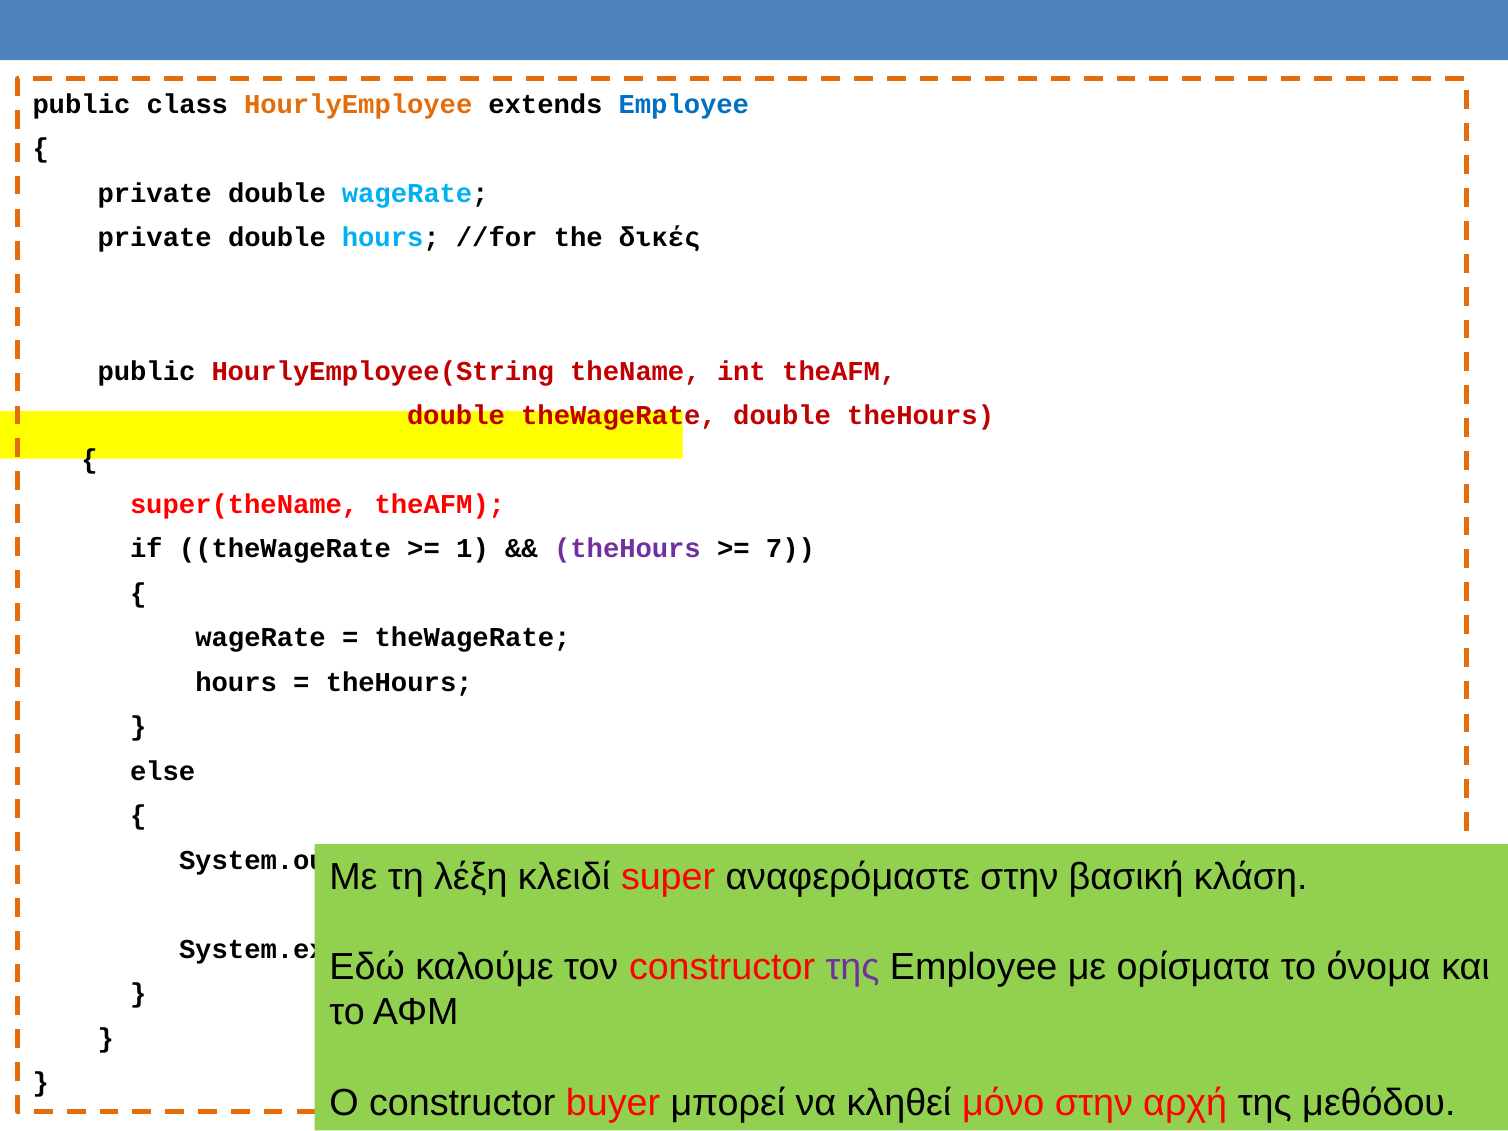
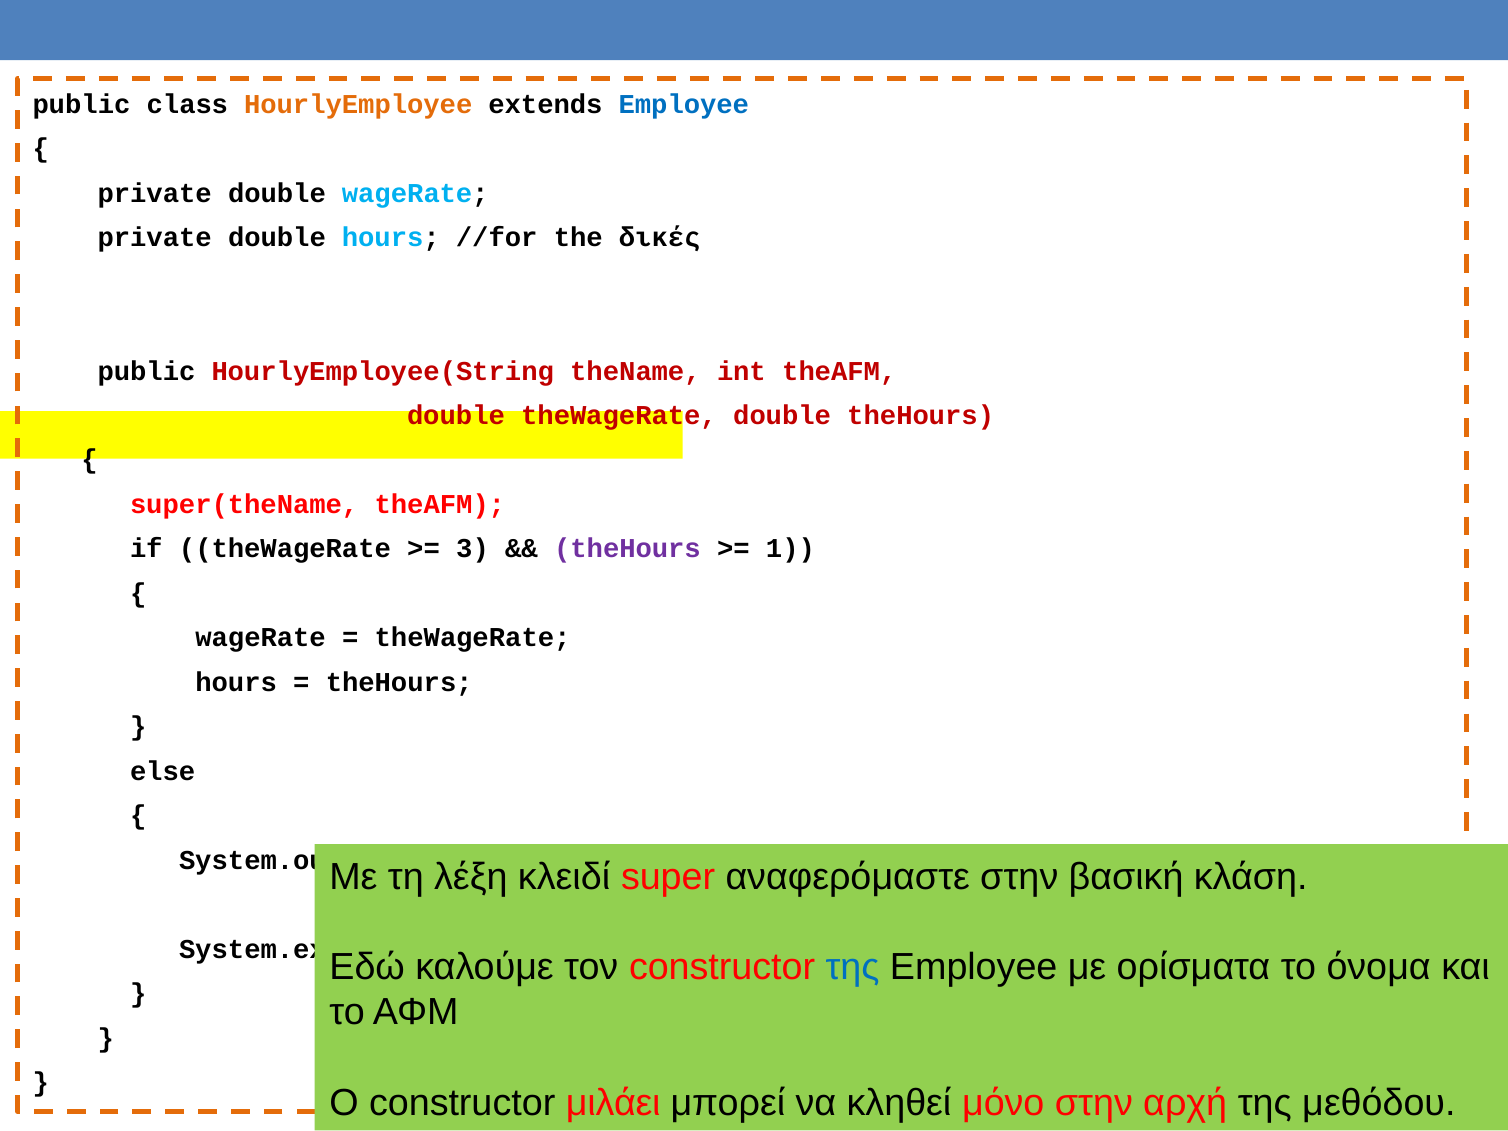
1: 1 -> 3
7: 7 -> 1
της at (853, 967) colour: purple -> blue
buyer: buyer -> μιλάει
